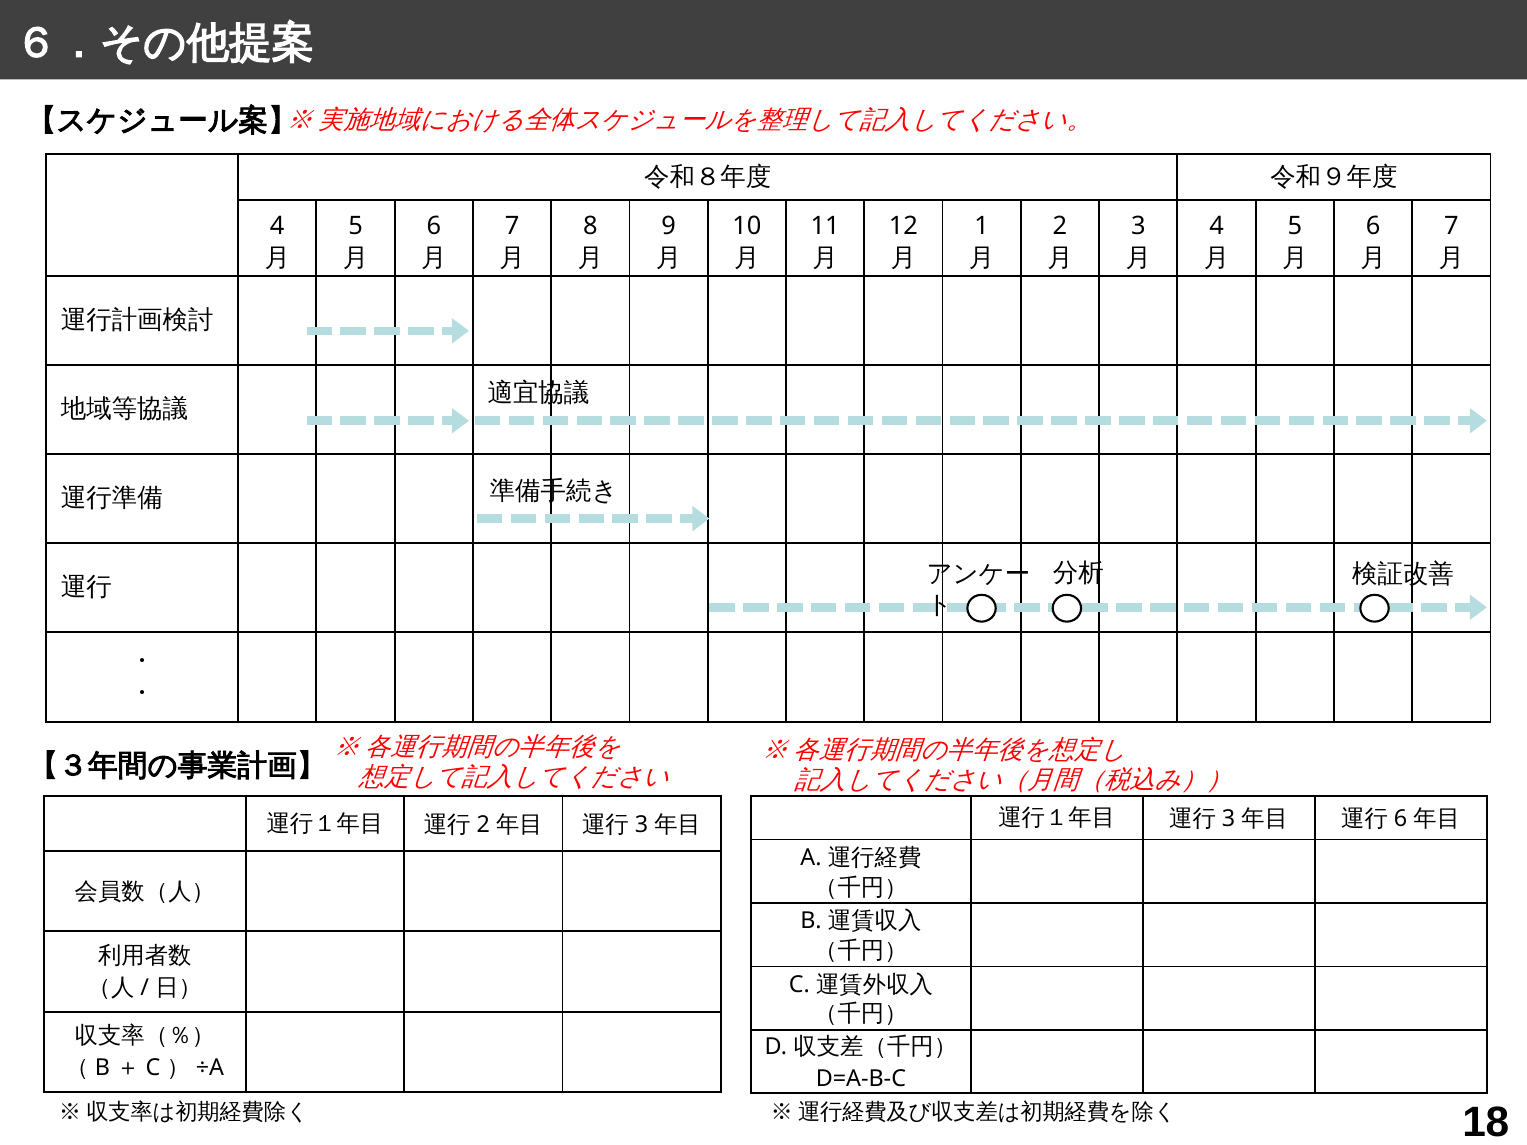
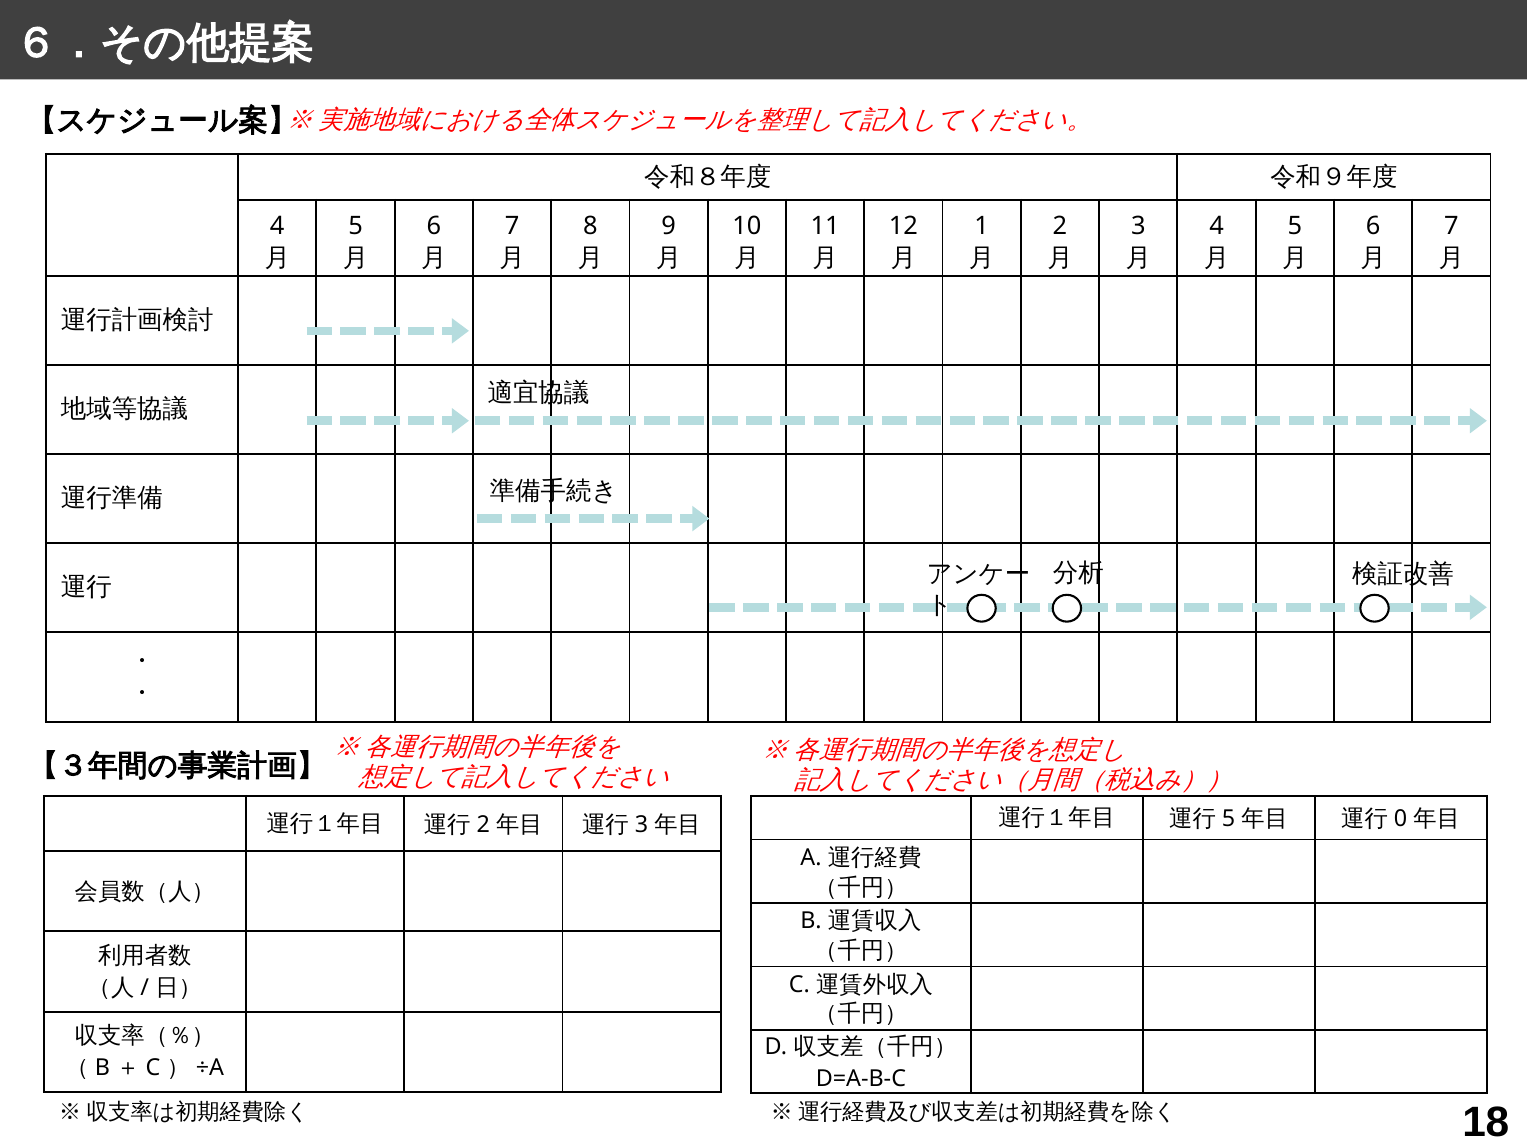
3 at (1229, 819): 3 -> 5
6 at (1401, 819): 6 -> 0
